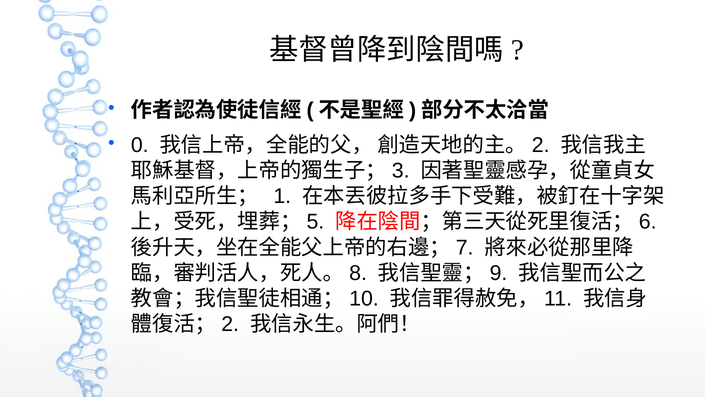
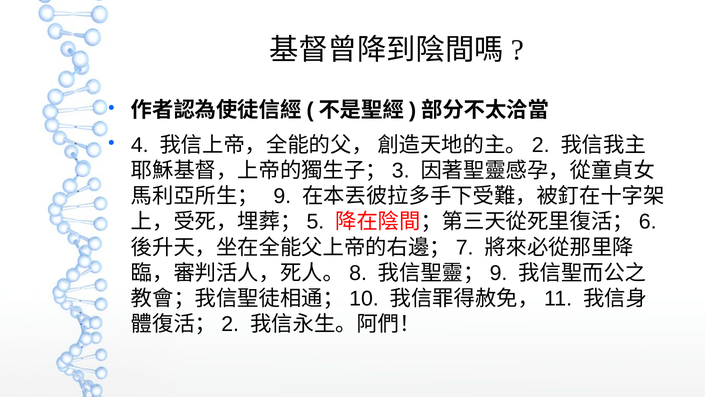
0: 0 -> 4
1: 1 -> 9
